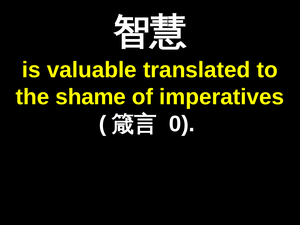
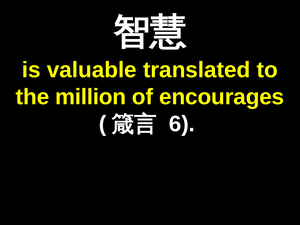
shame: shame -> million
imperatives: imperatives -> encourages
0: 0 -> 6
